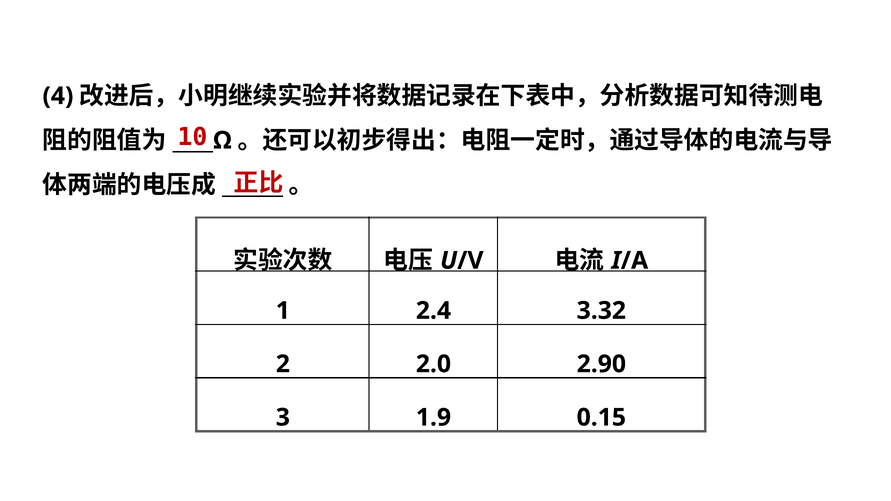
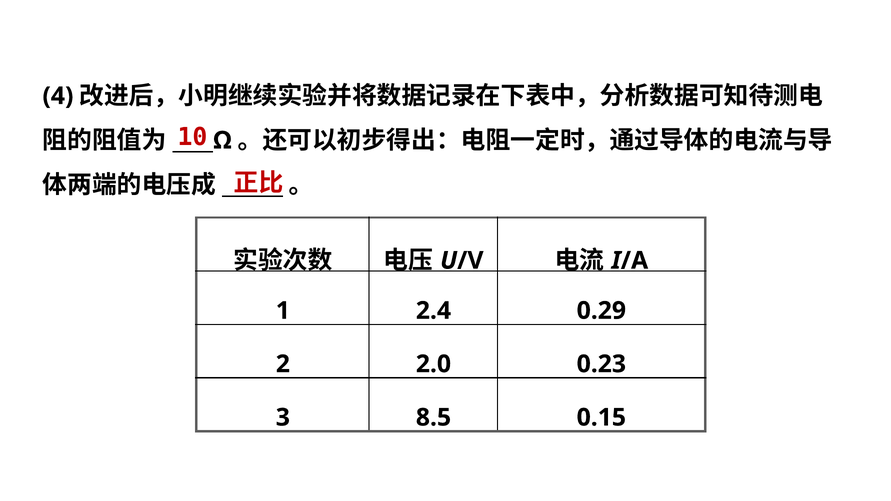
3.32: 3.32 -> 0.29
2.90: 2.90 -> 0.23
1.9: 1.9 -> 8.5
